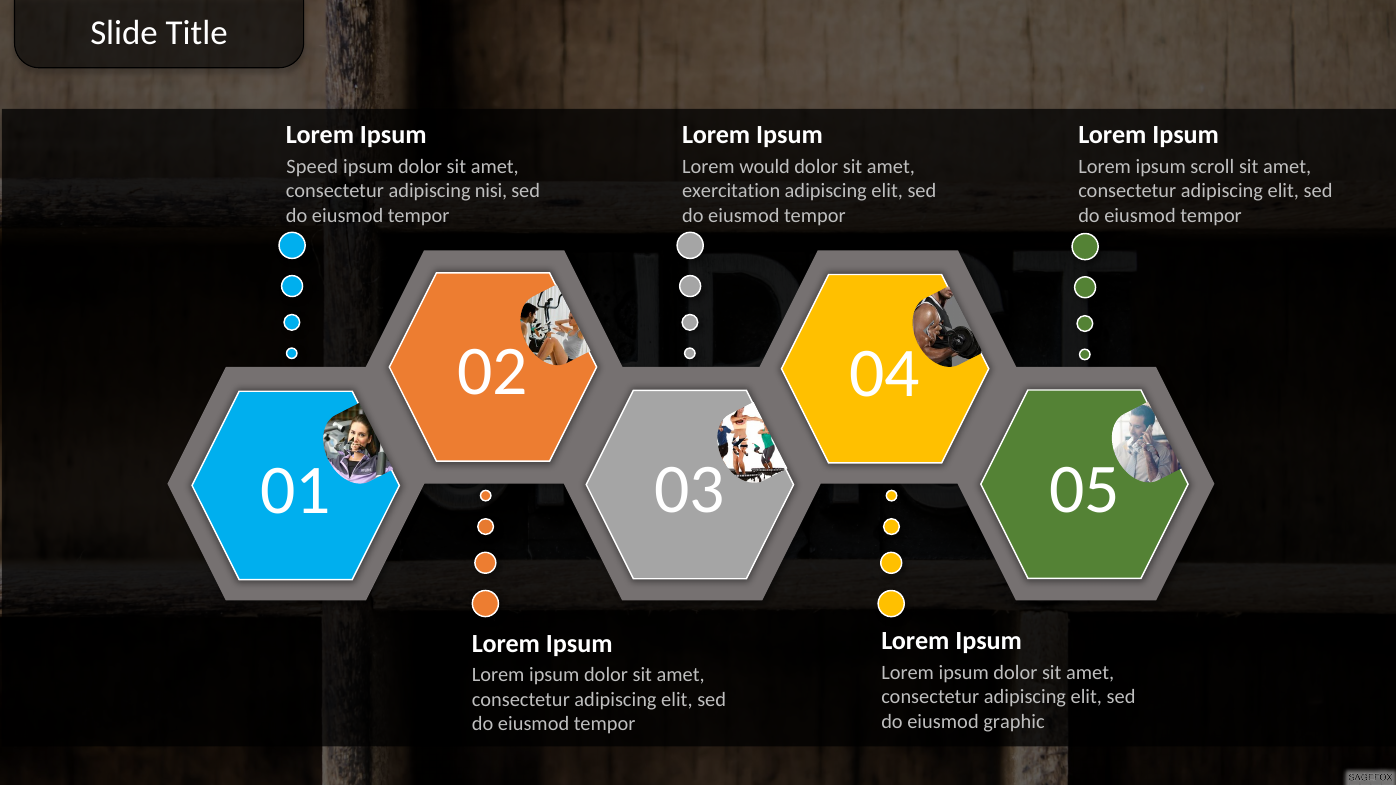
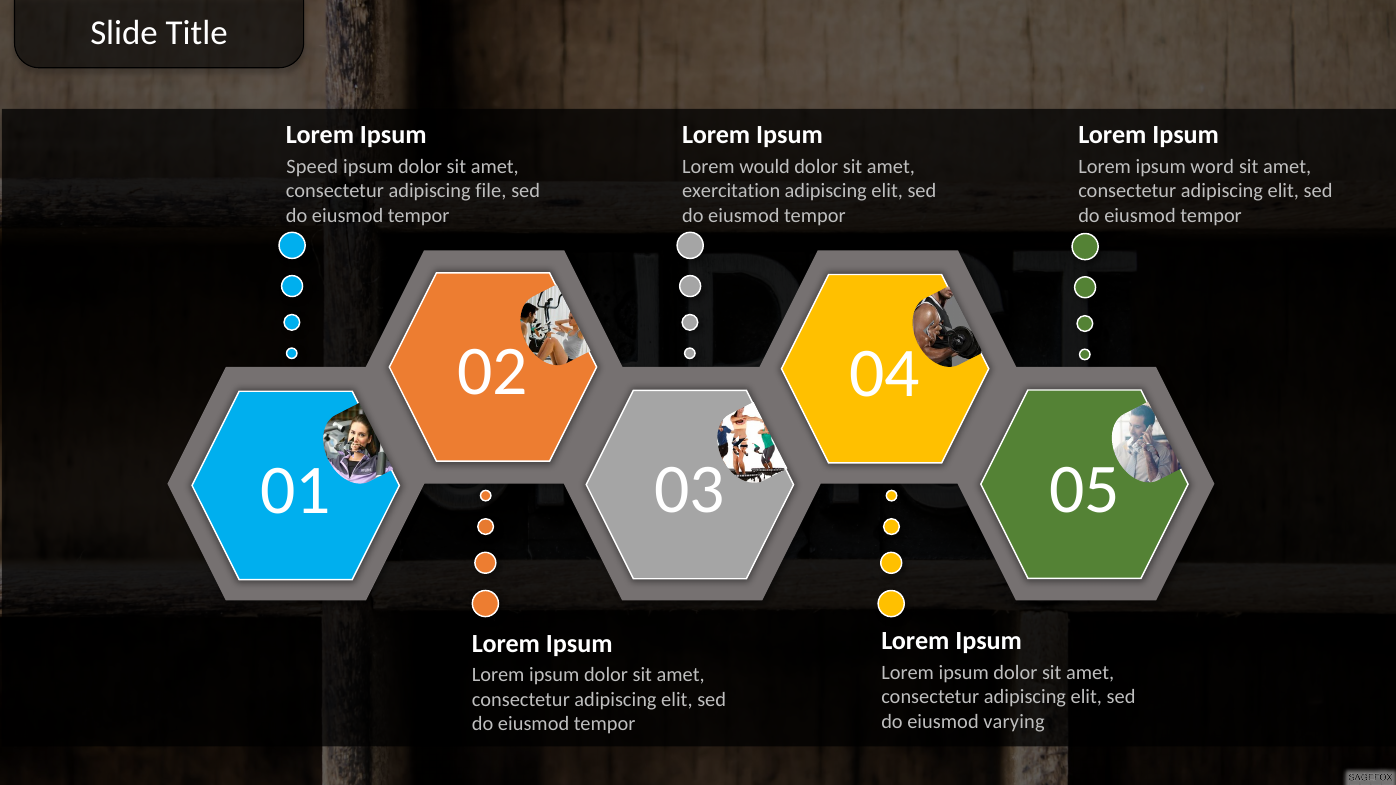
scroll: scroll -> word
nisi: nisi -> file
graphic: graphic -> varying
